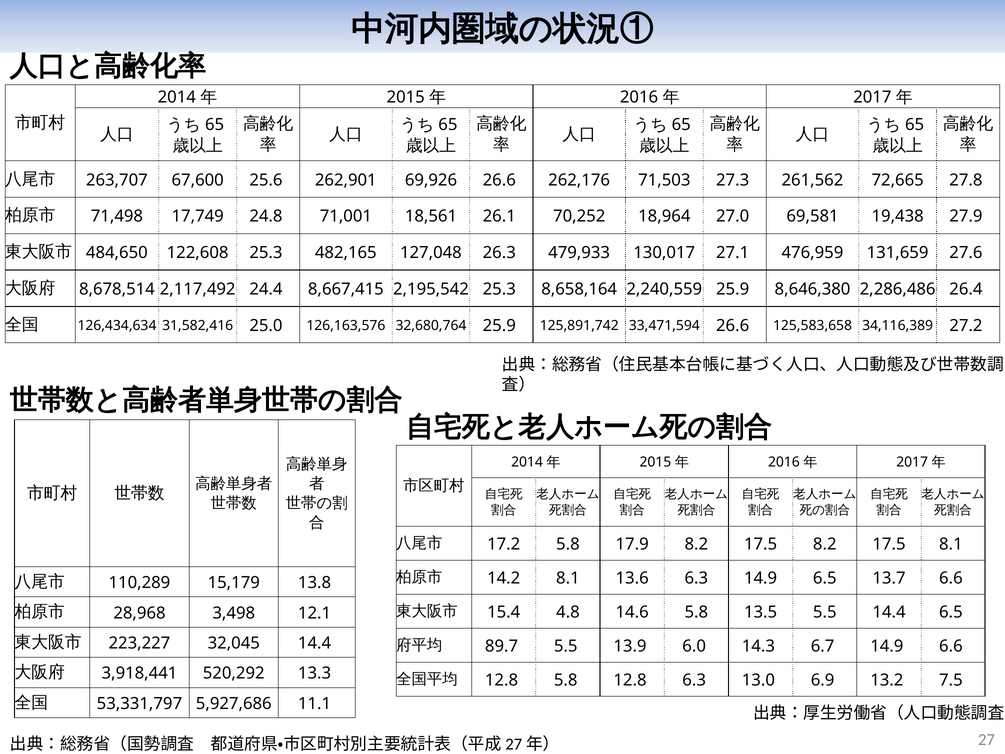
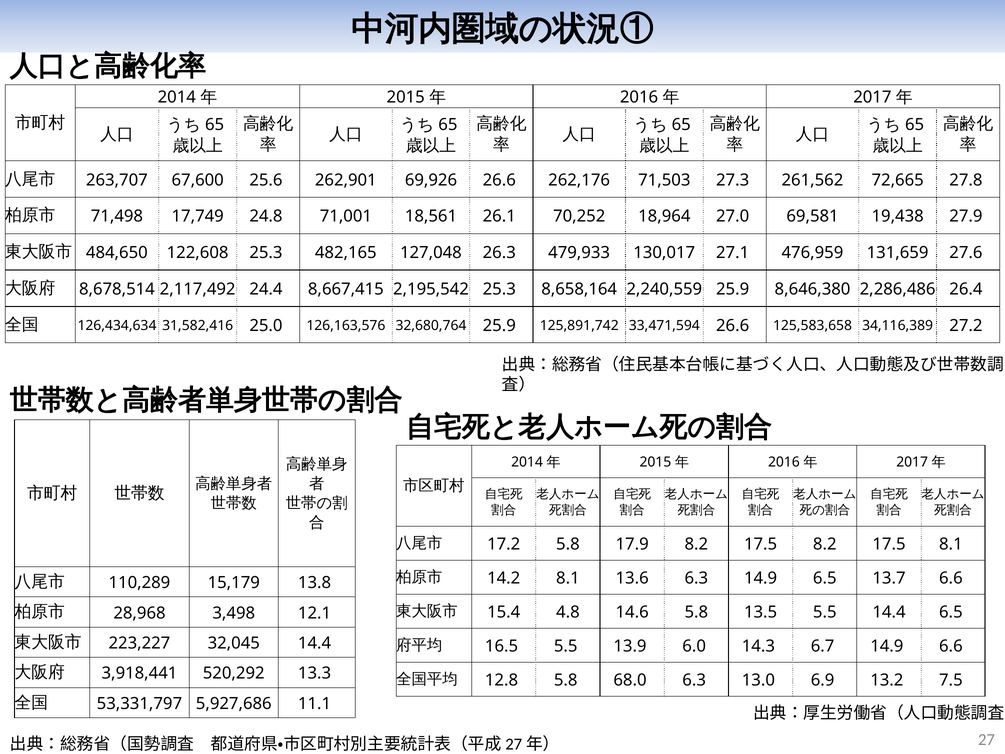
89.7: 89.7 -> 16.5
5.8 12.8: 12.8 -> 68.0
